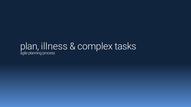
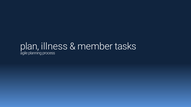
complex: complex -> member
